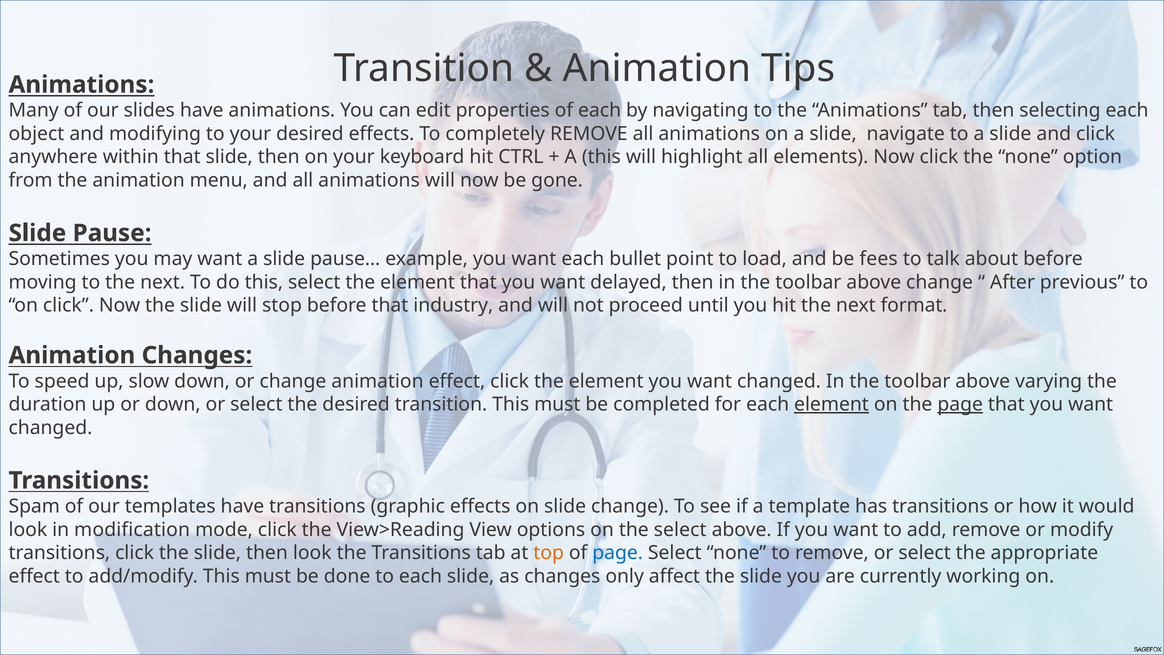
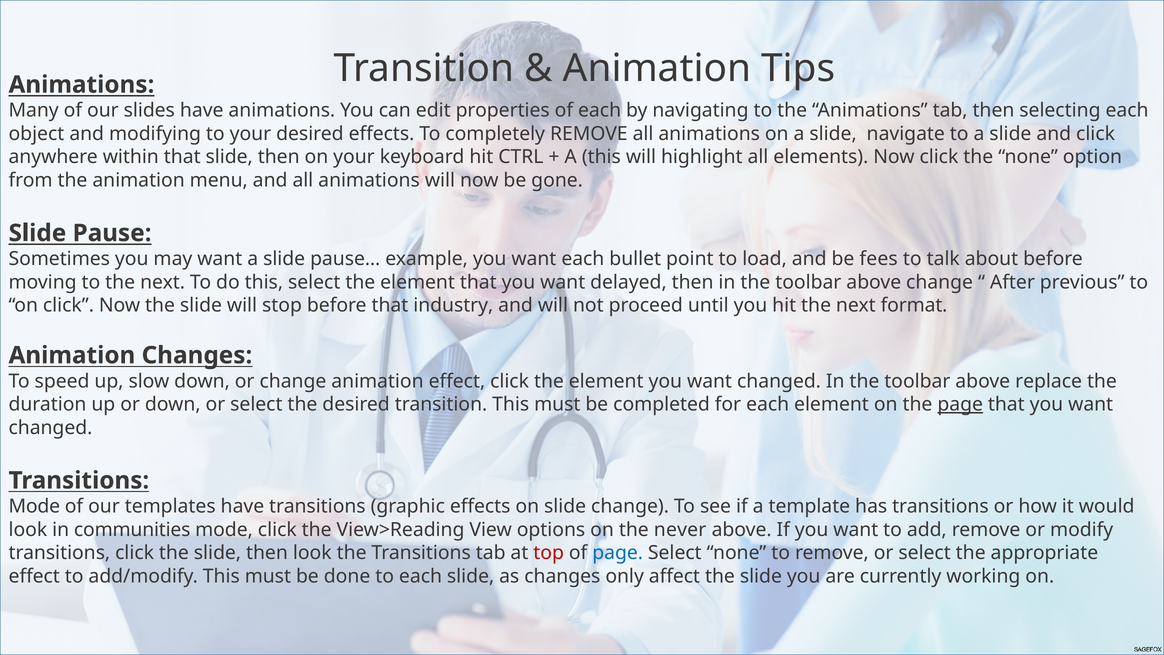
varying: varying -> replace
element at (831, 404) underline: present -> none
Spam at (34, 506): Spam -> Mode
modification: modification -> communities
the select: select -> never
top colour: orange -> red
